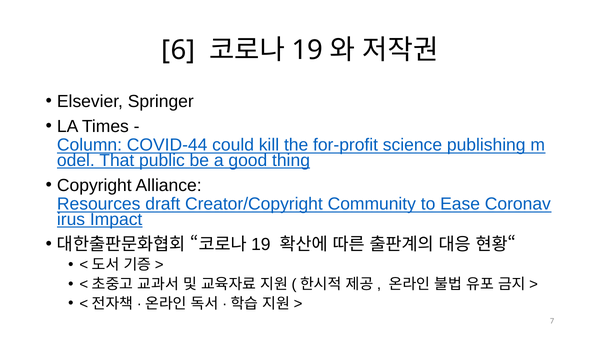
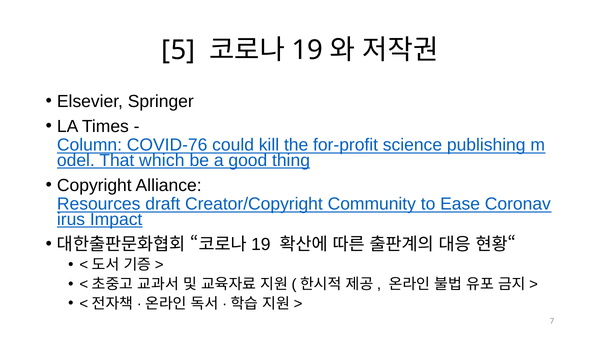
6: 6 -> 5
COVID-44: COVID-44 -> COVID-76
public: public -> which
